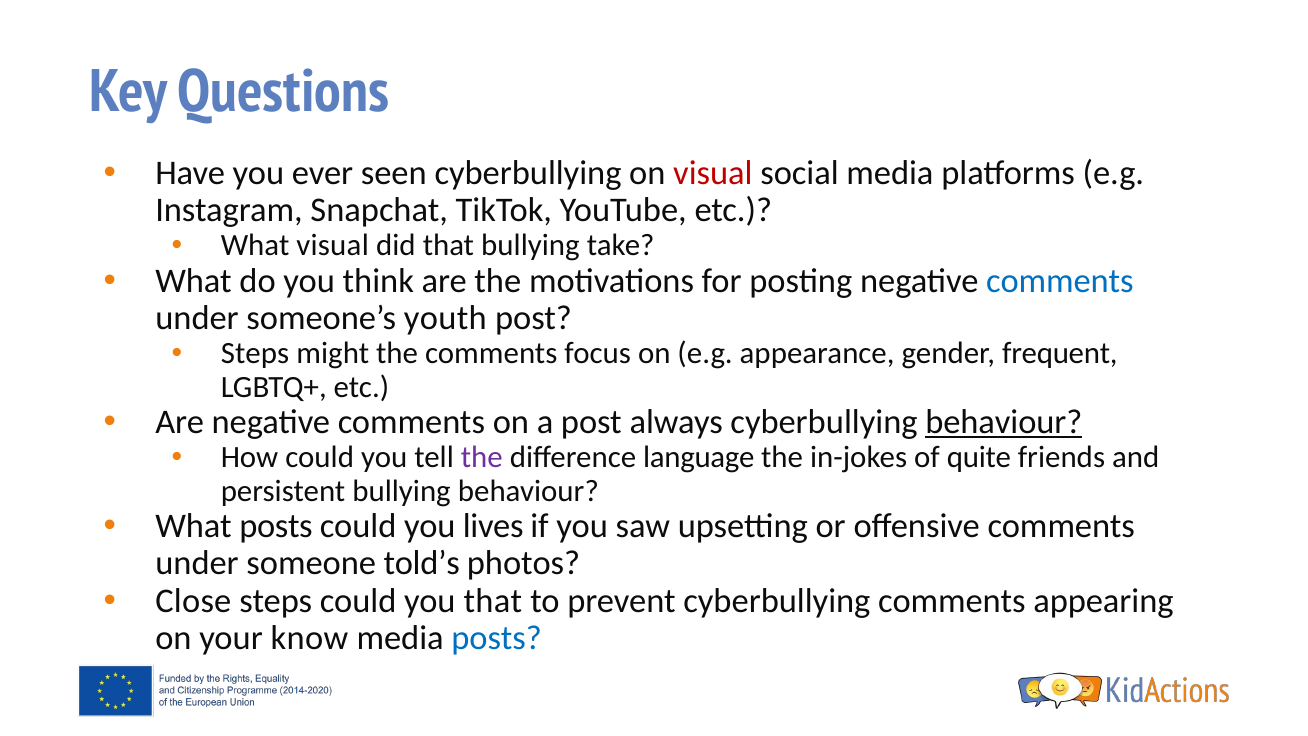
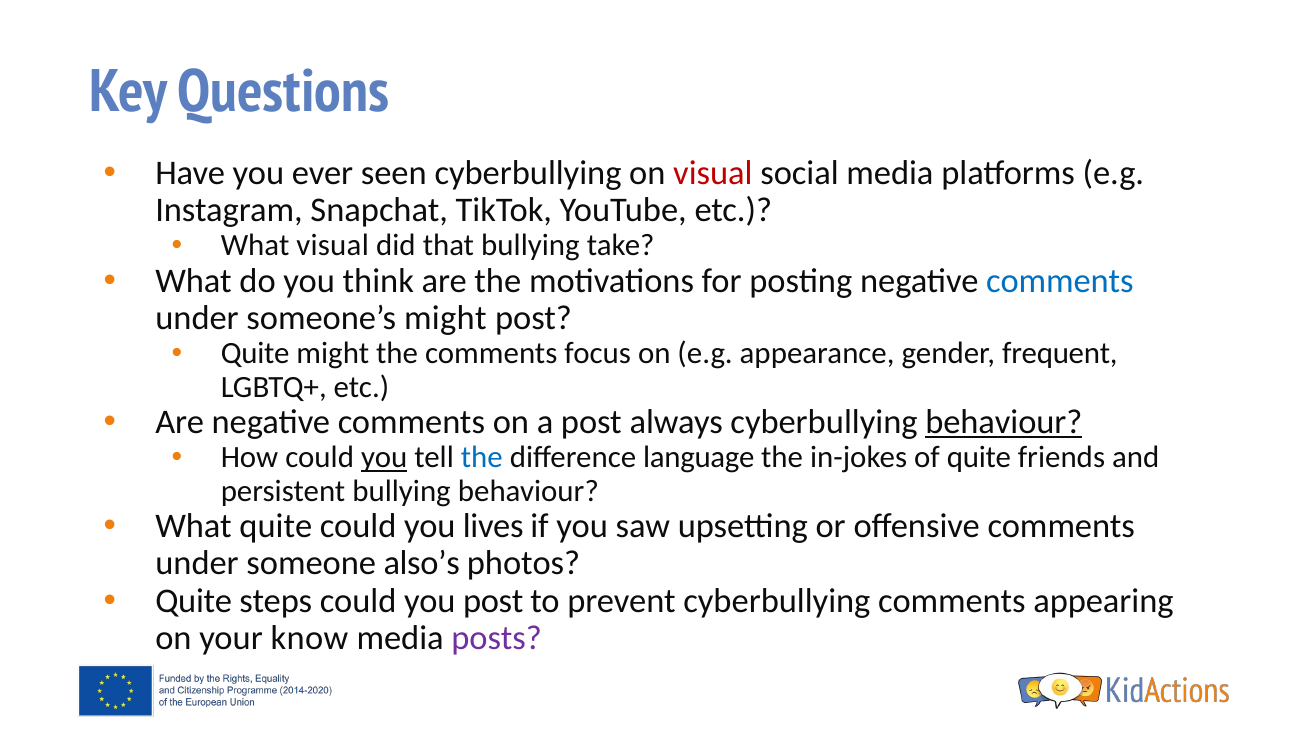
someone’s youth: youth -> might
Steps at (255, 353): Steps -> Quite
you at (384, 457) underline: none -> present
the at (482, 457) colour: purple -> blue
What posts: posts -> quite
told’s: told’s -> also’s
Close at (193, 601): Close -> Quite
you that: that -> post
posts at (497, 638) colour: blue -> purple
